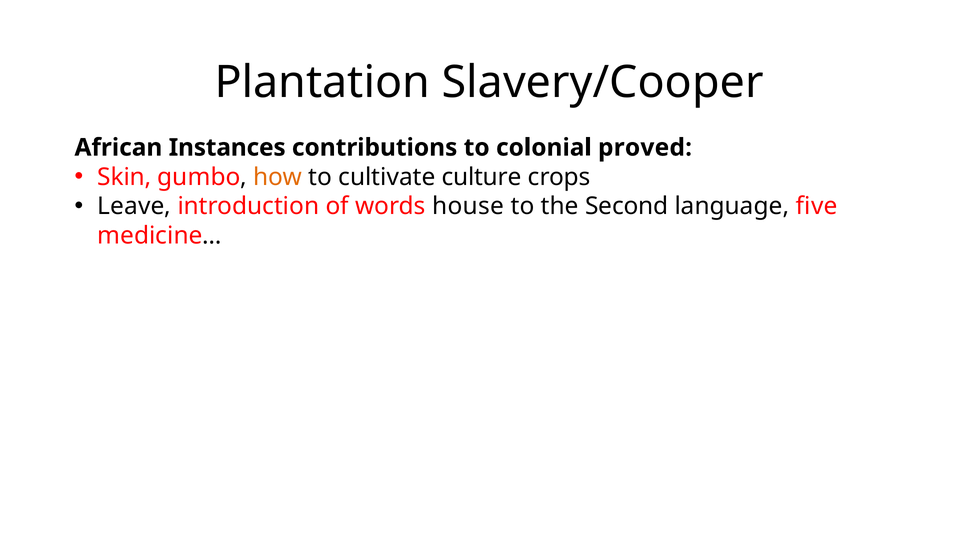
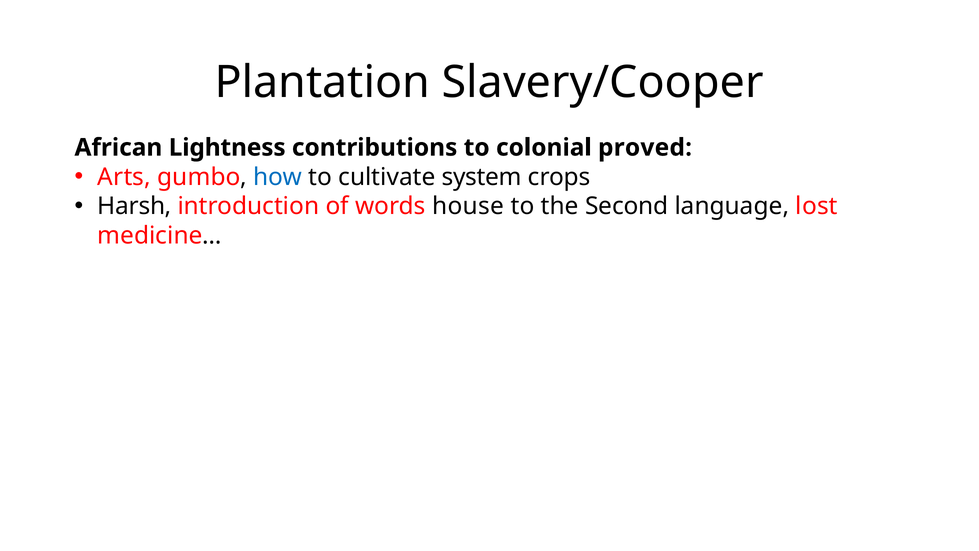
Instances: Instances -> Lightness
Skin: Skin -> Arts
how colour: orange -> blue
culture: culture -> system
Leave: Leave -> Harsh
five: five -> lost
